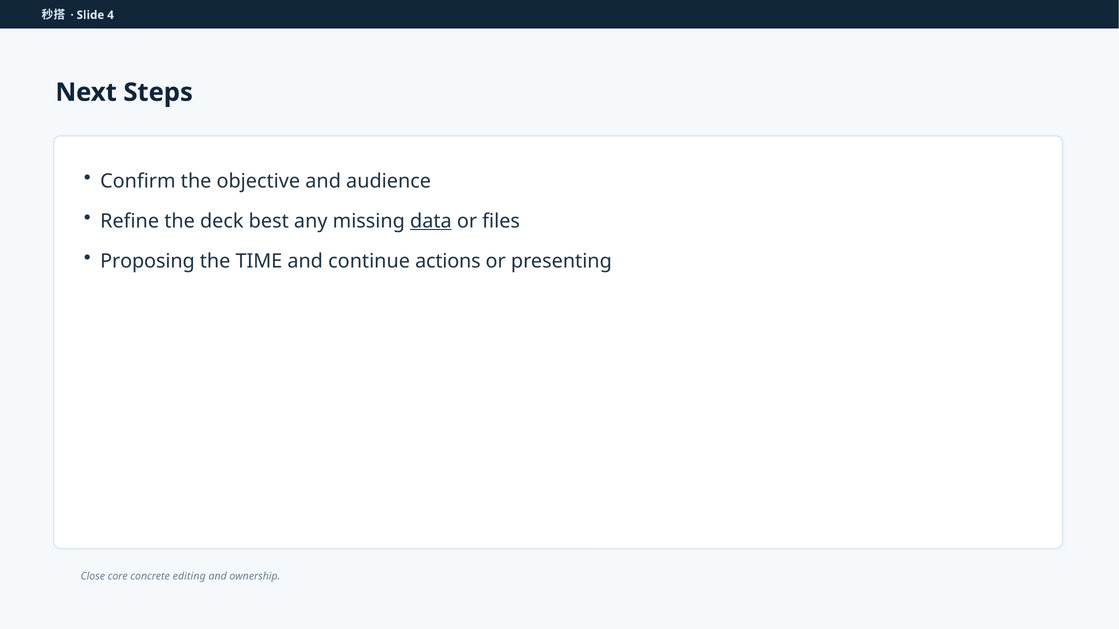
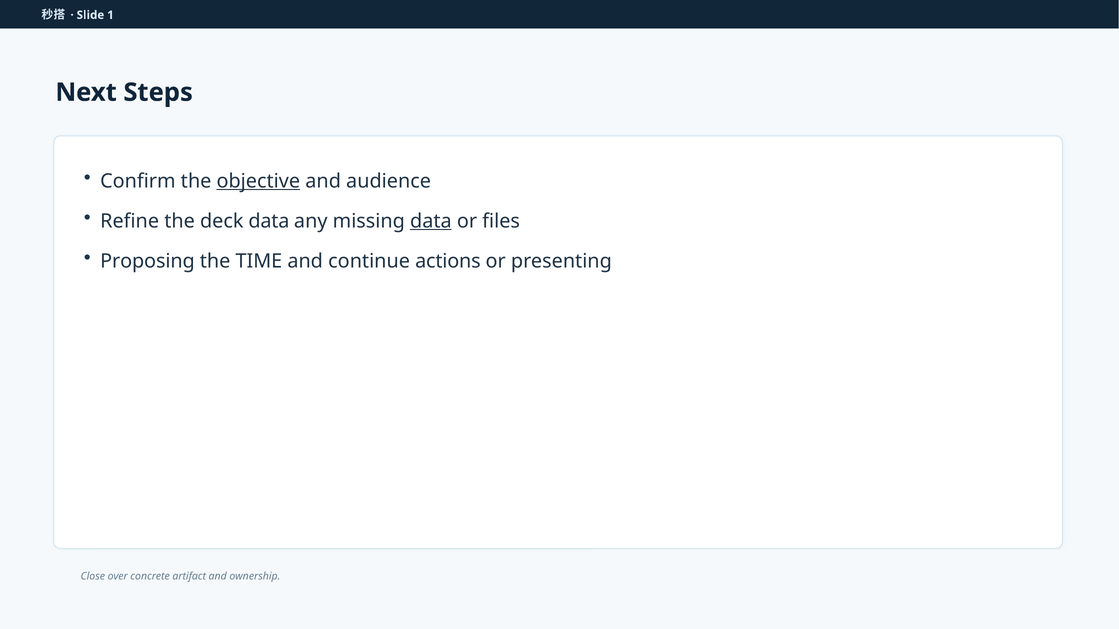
4: 4 -> 1
objective underline: none -> present
deck best: best -> data
core: core -> over
editing: editing -> artifact
